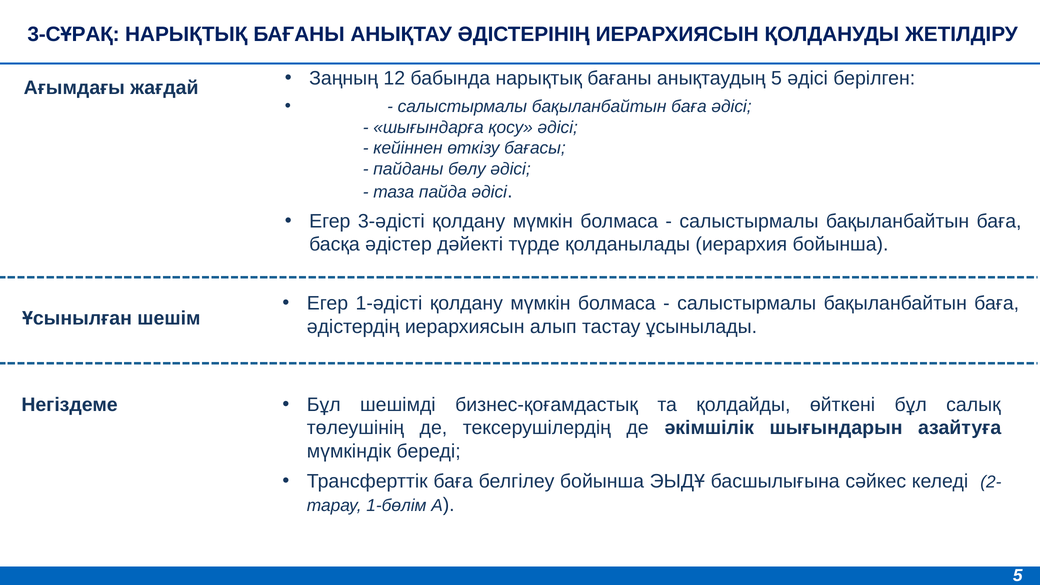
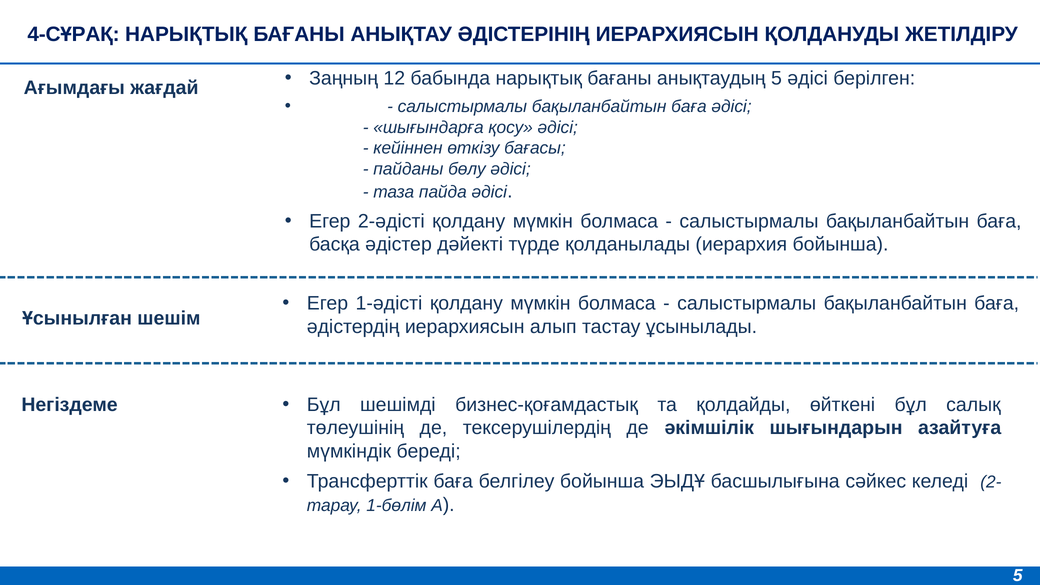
3-СҰРАҚ: 3-СҰРАҚ -> 4-СҰРАҚ
3-әдісті: 3-әдісті -> 2-әдісті
